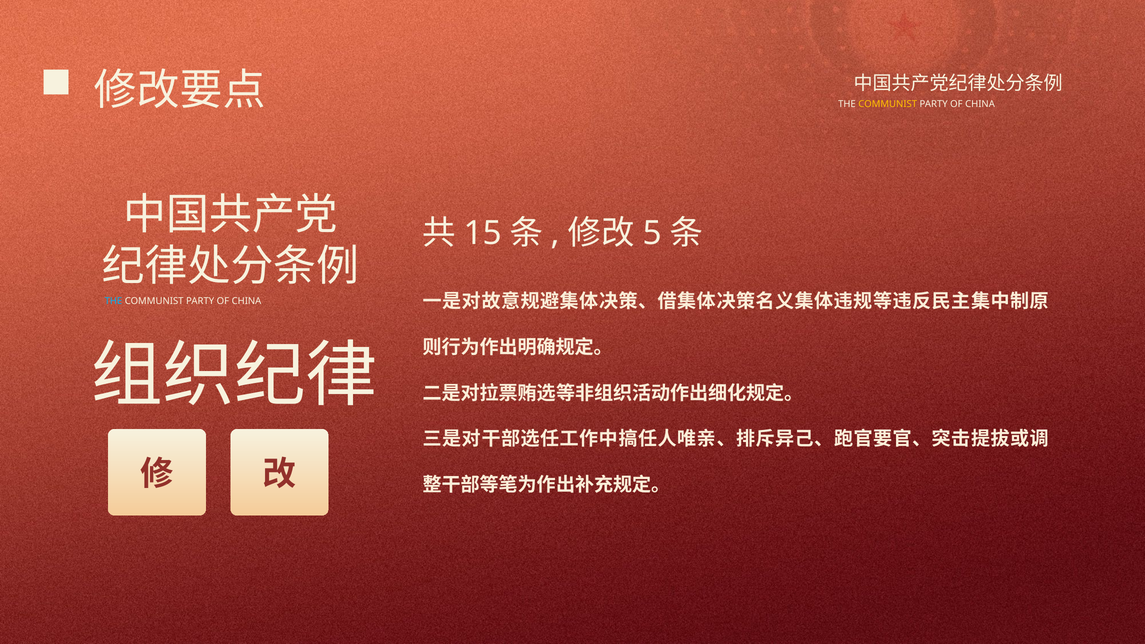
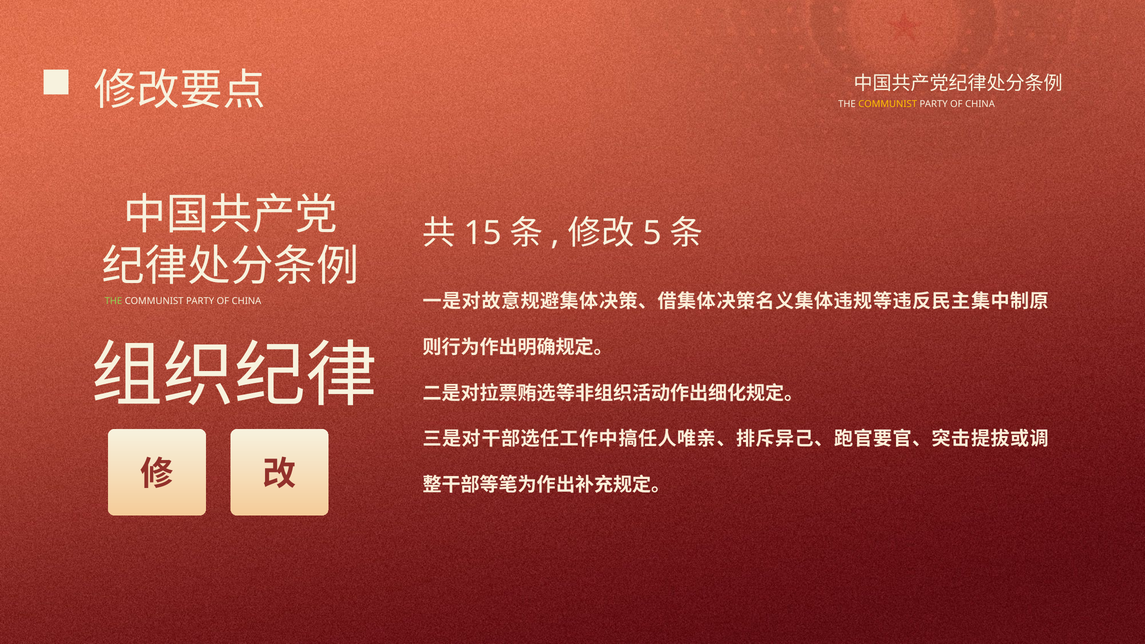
THE at (113, 301) colour: light blue -> light green
